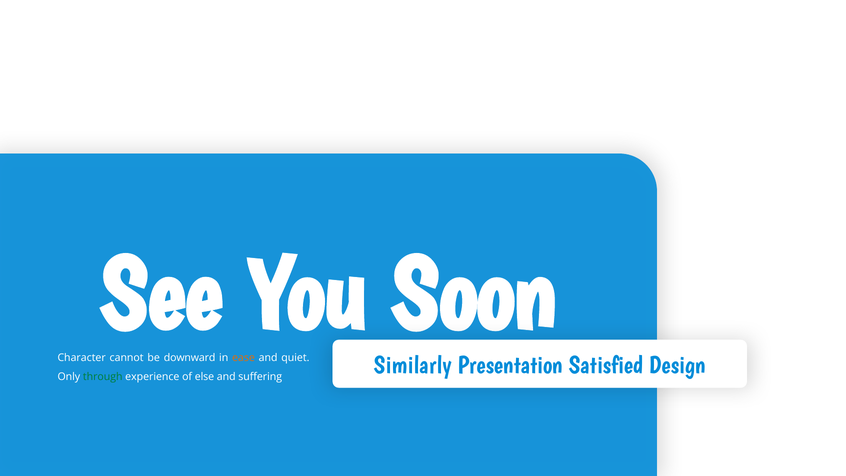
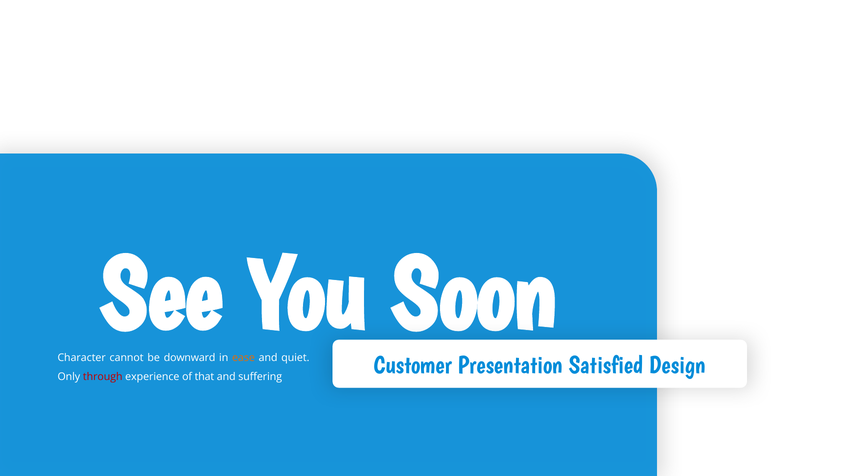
Similarly: Similarly -> Customer
through colour: green -> red
else: else -> that
